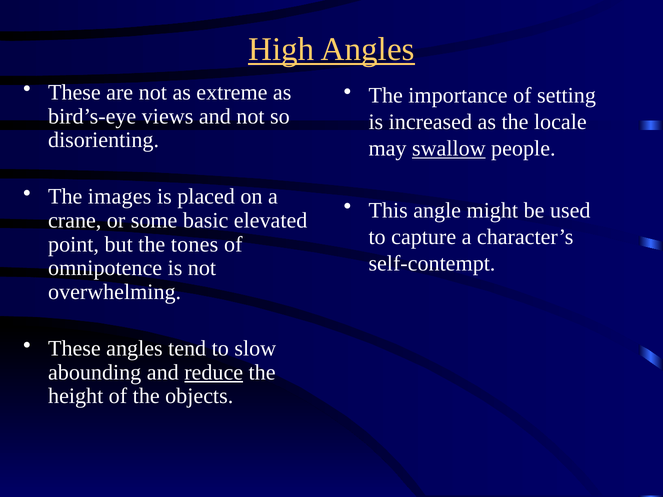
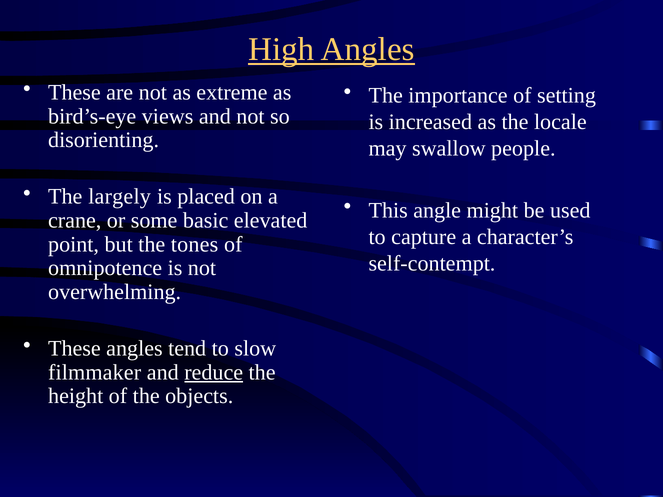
swallow underline: present -> none
images: images -> largely
abounding: abounding -> filmmaker
